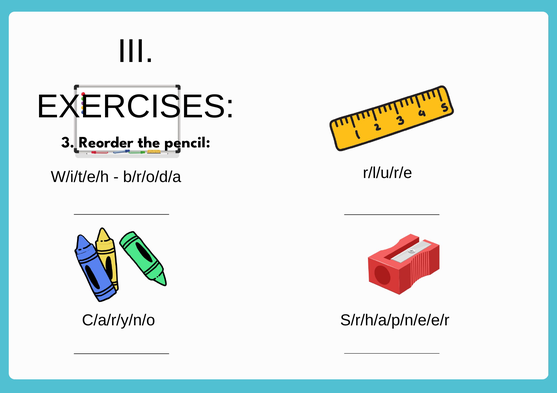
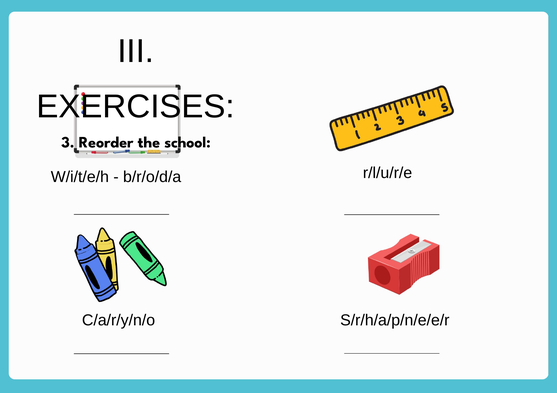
pencil: pencil -> school
